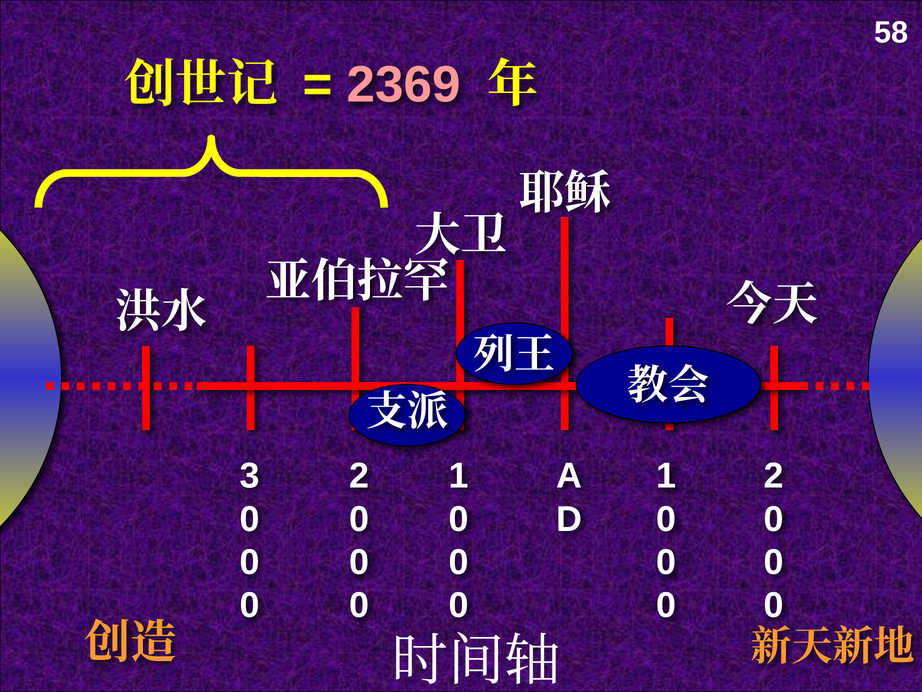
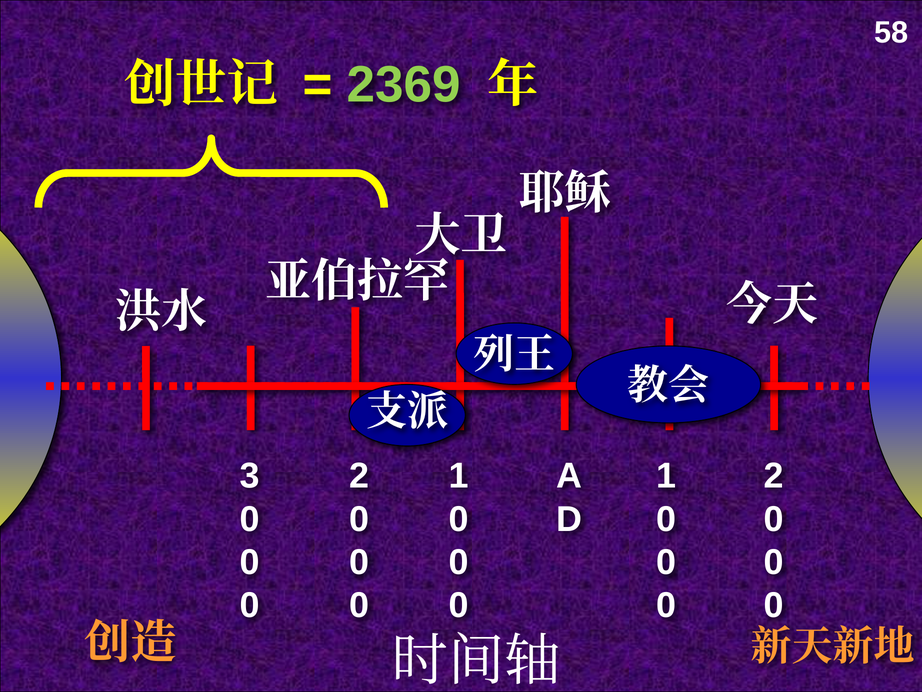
2369 colour: pink -> light green
